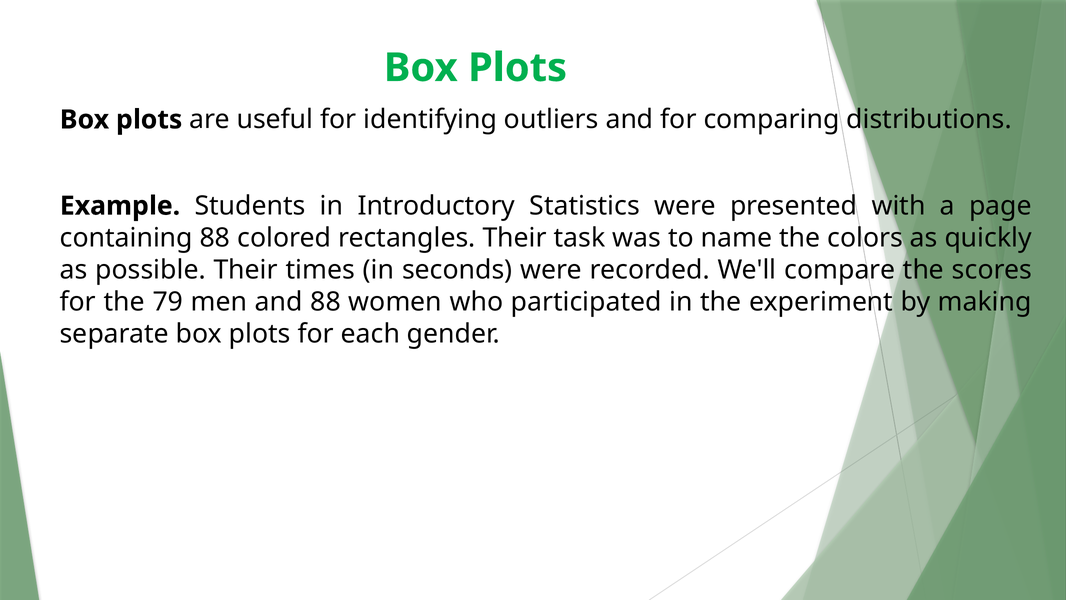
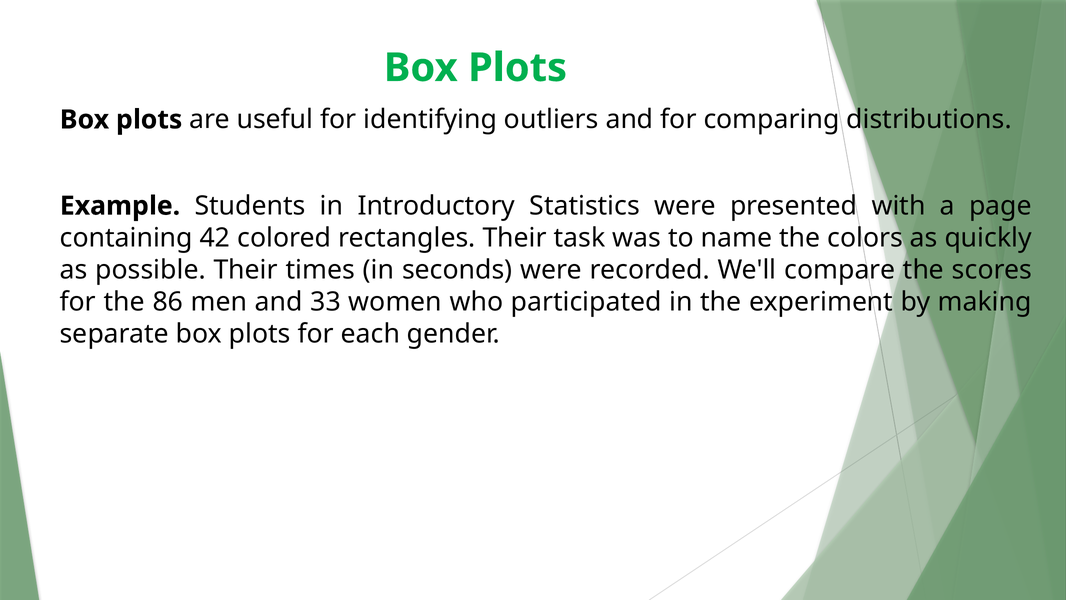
containing 88: 88 -> 42
79: 79 -> 86
and 88: 88 -> 33
